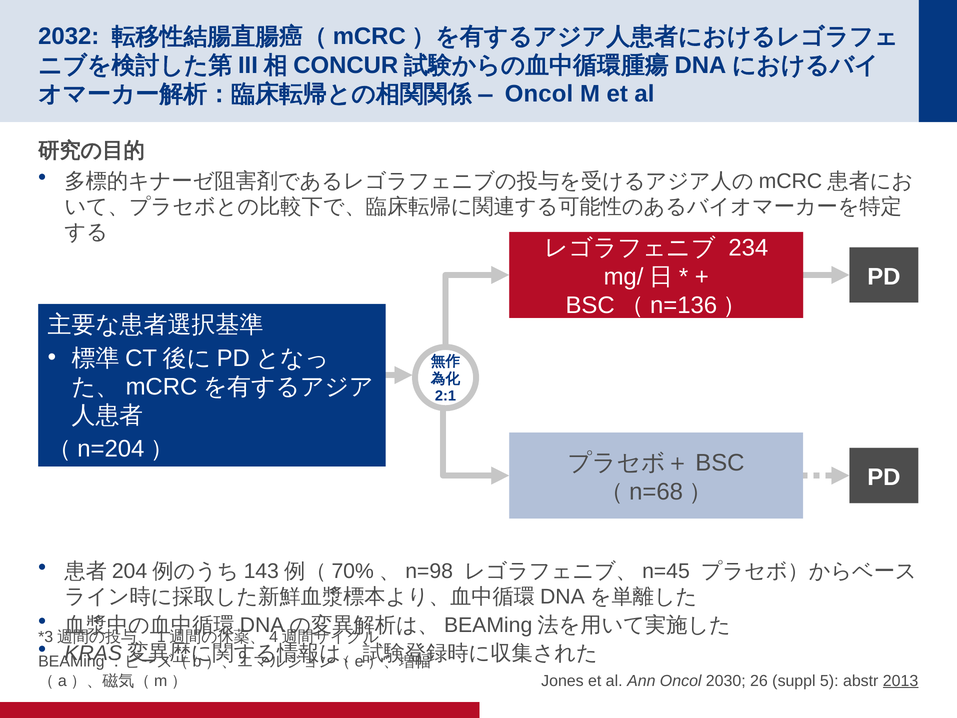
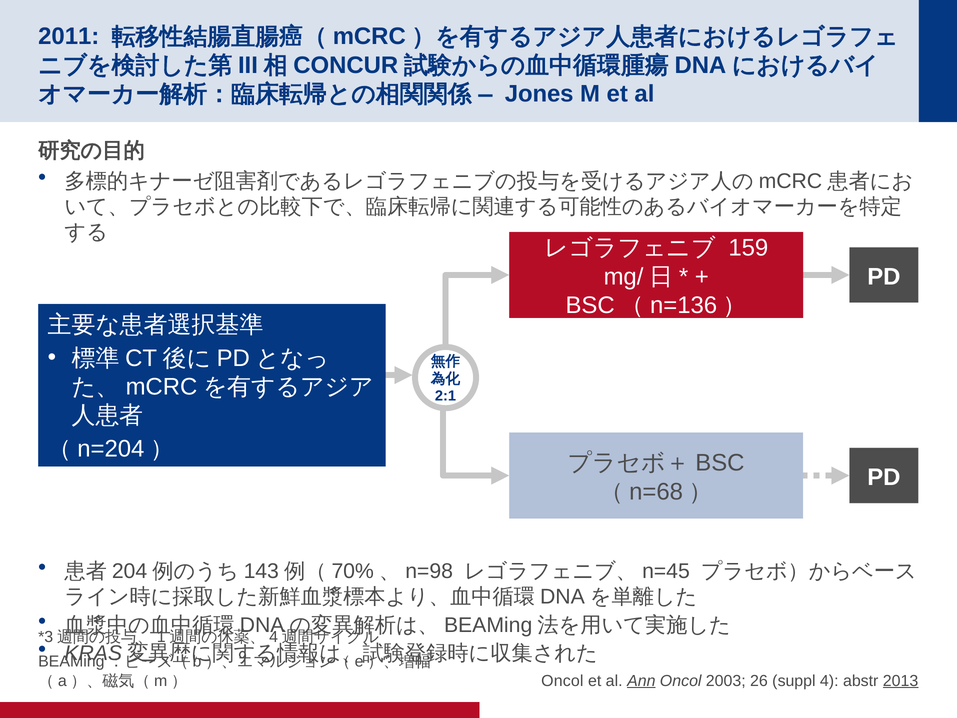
2032: 2032 -> 2011
Oncol at (539, 94): Oncol -> Jones
234: 234 -> 159
Jones at (562, 681): Jones -> Oncol
Ann underline: none -> present
2030: 2030 -> 2003
5: 5 -> 4
